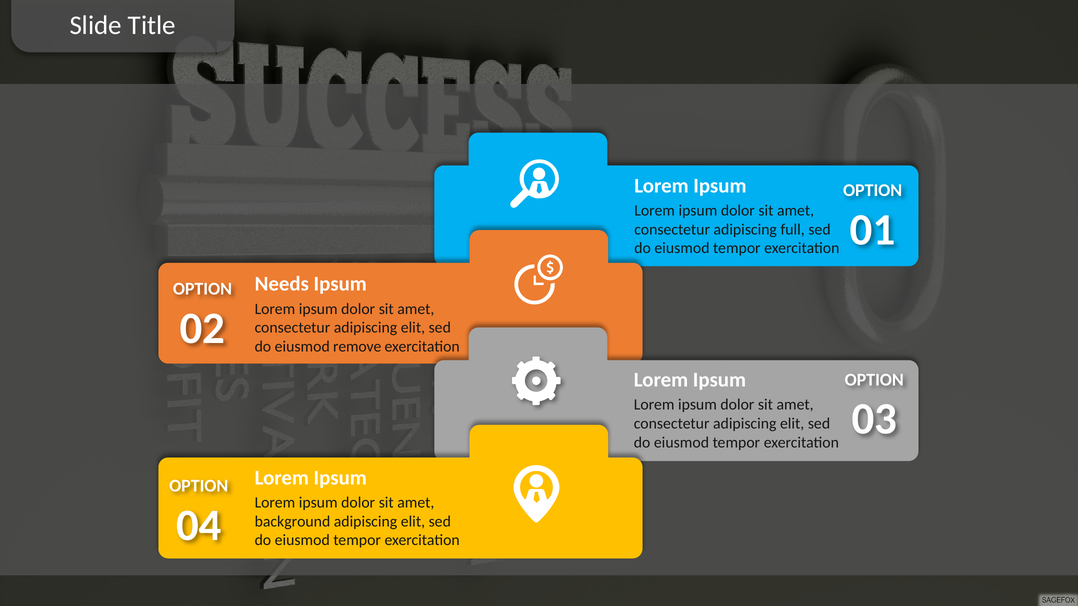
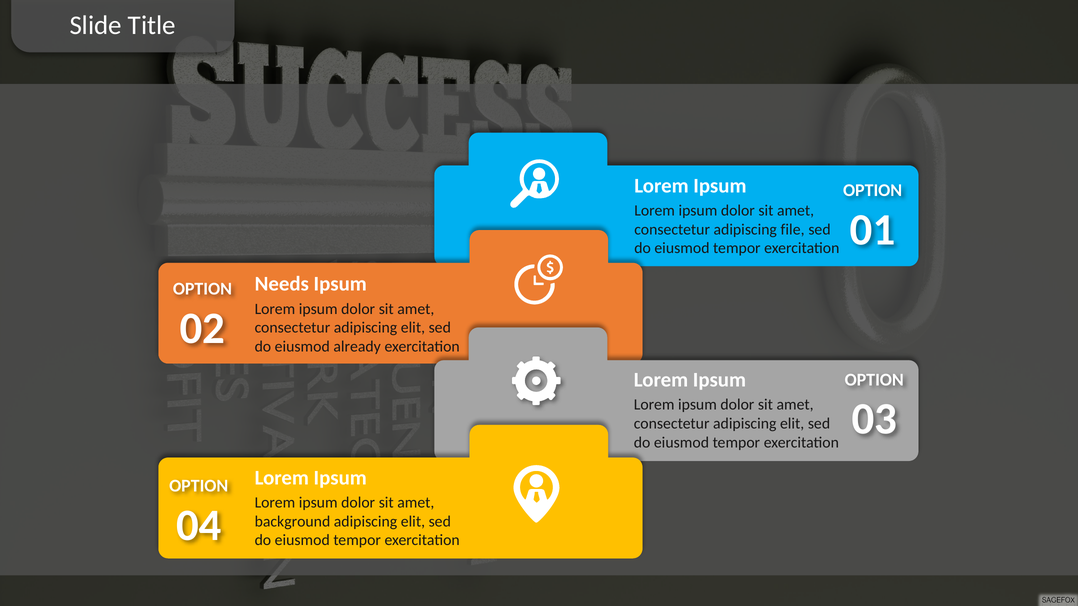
full: full -> file
remove: remove -> already
